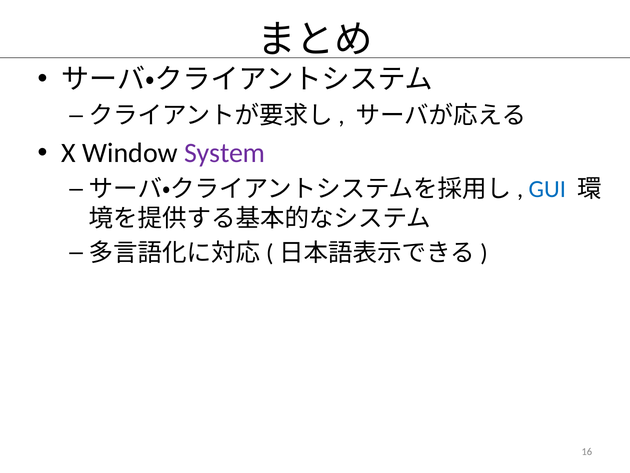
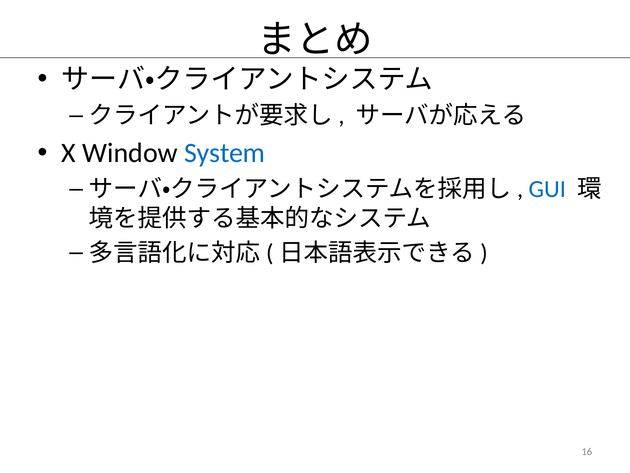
System colour: purple -> blue
